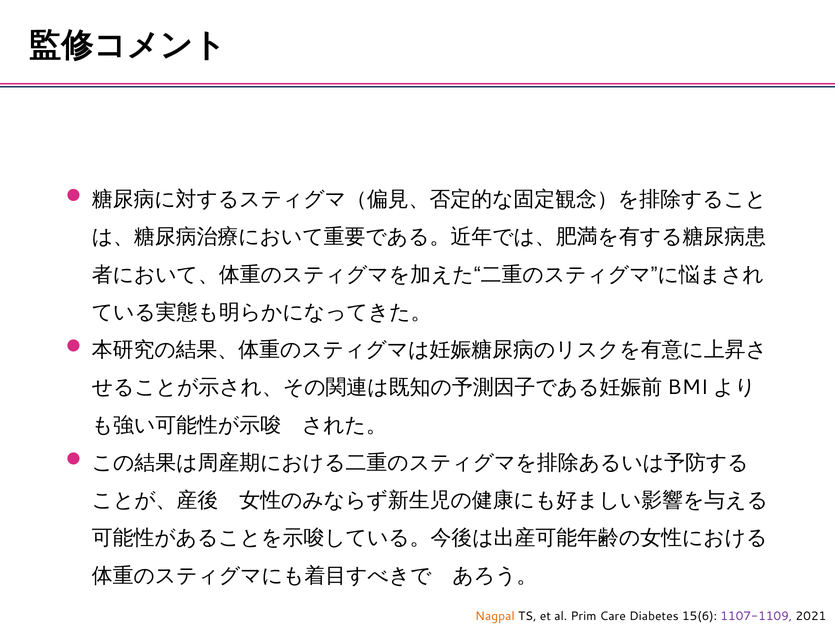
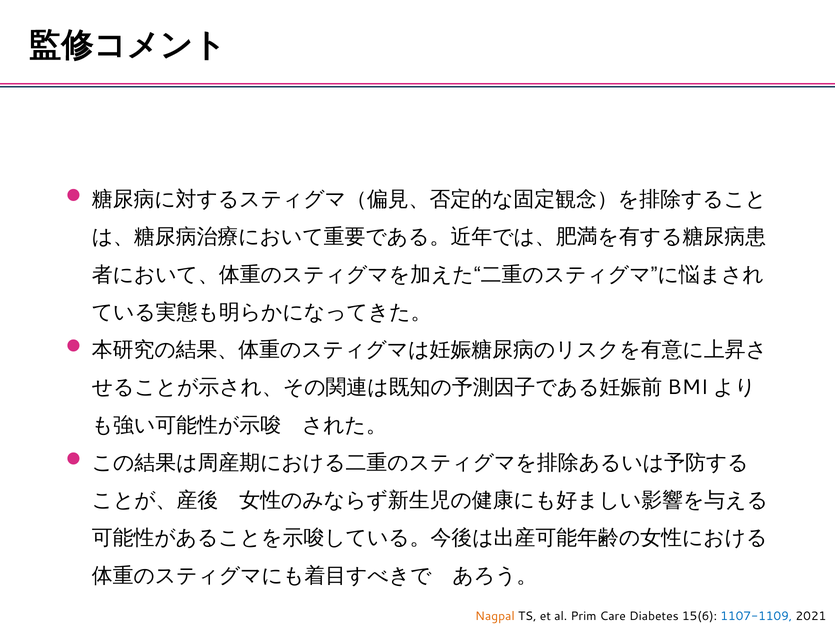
1107-1109 colour: purple -> blue
